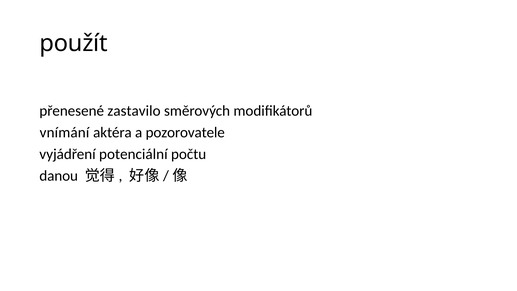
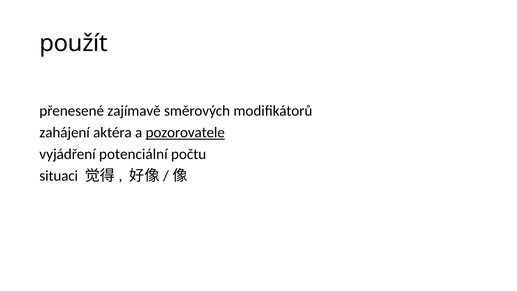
zastavilo: zastavilo -> zajímavě
vnímání: vnímání -> zahájení
pozorovatele underline: none -> present
danou: danou -> situaci
